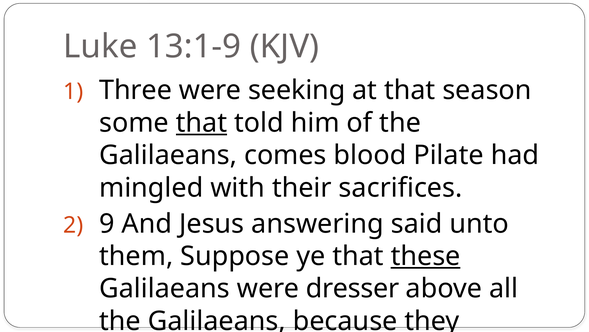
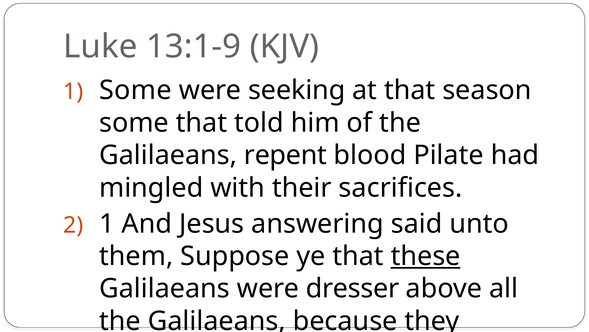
Three at (136, 90): Three -> Some
that at (202, 123) underline: present -> none
comes: comes -> repent
2 9: 9 -> 1
